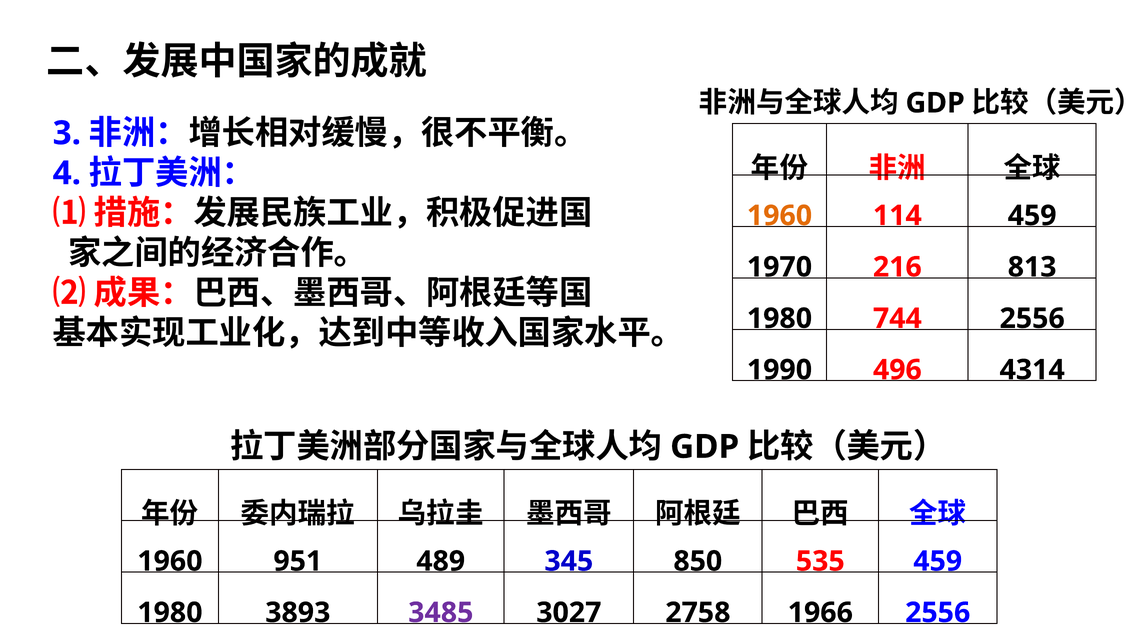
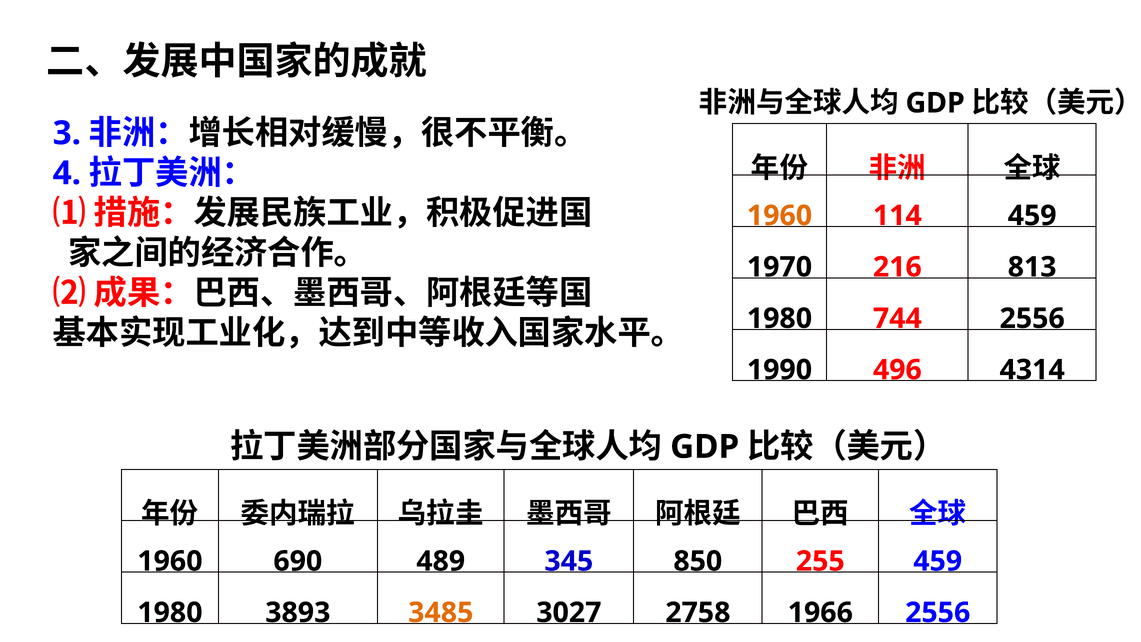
951: 951 -> 690
535: 535 -> 255
3485 colour: purple -> orange
